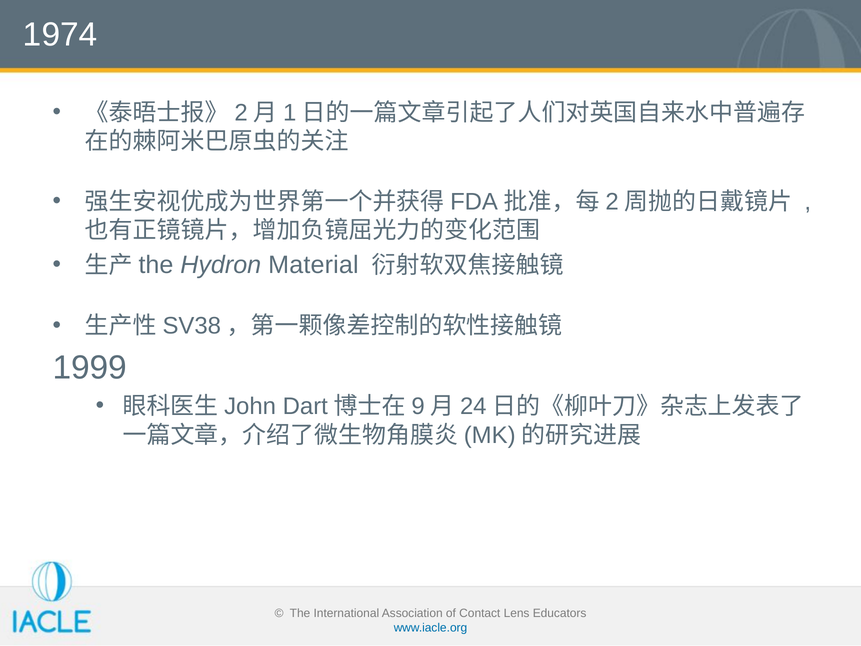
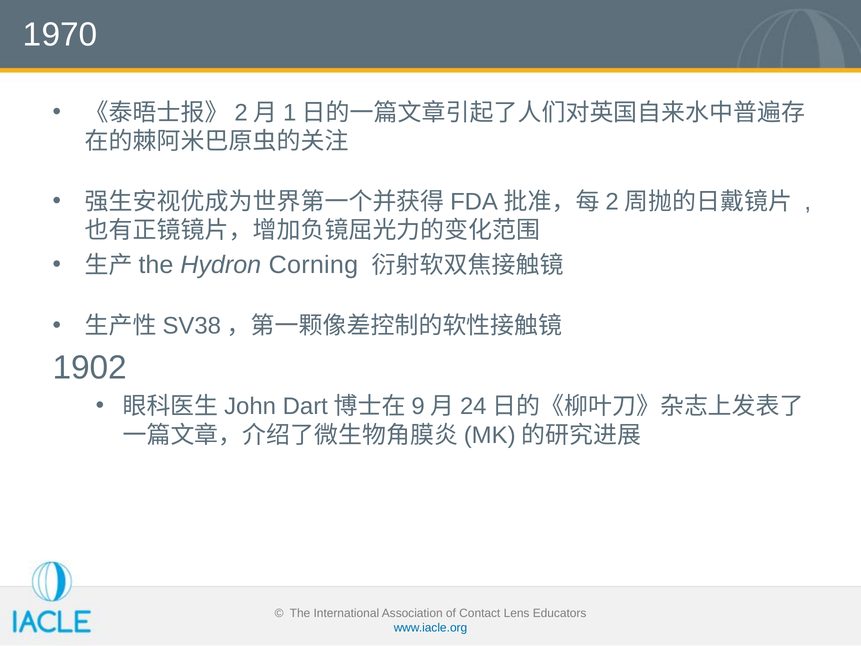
1974: 1974 -> 1970
Material: Material -> Corning
1999: 1999 -> 1902
